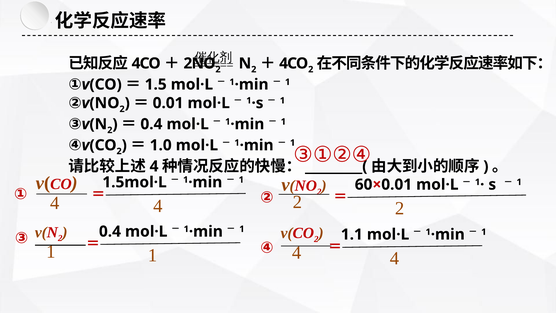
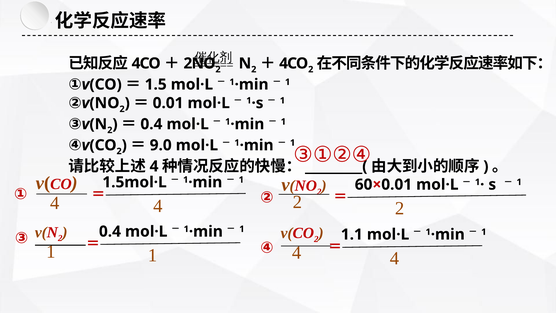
1.0: 1.0 -> 9.0
